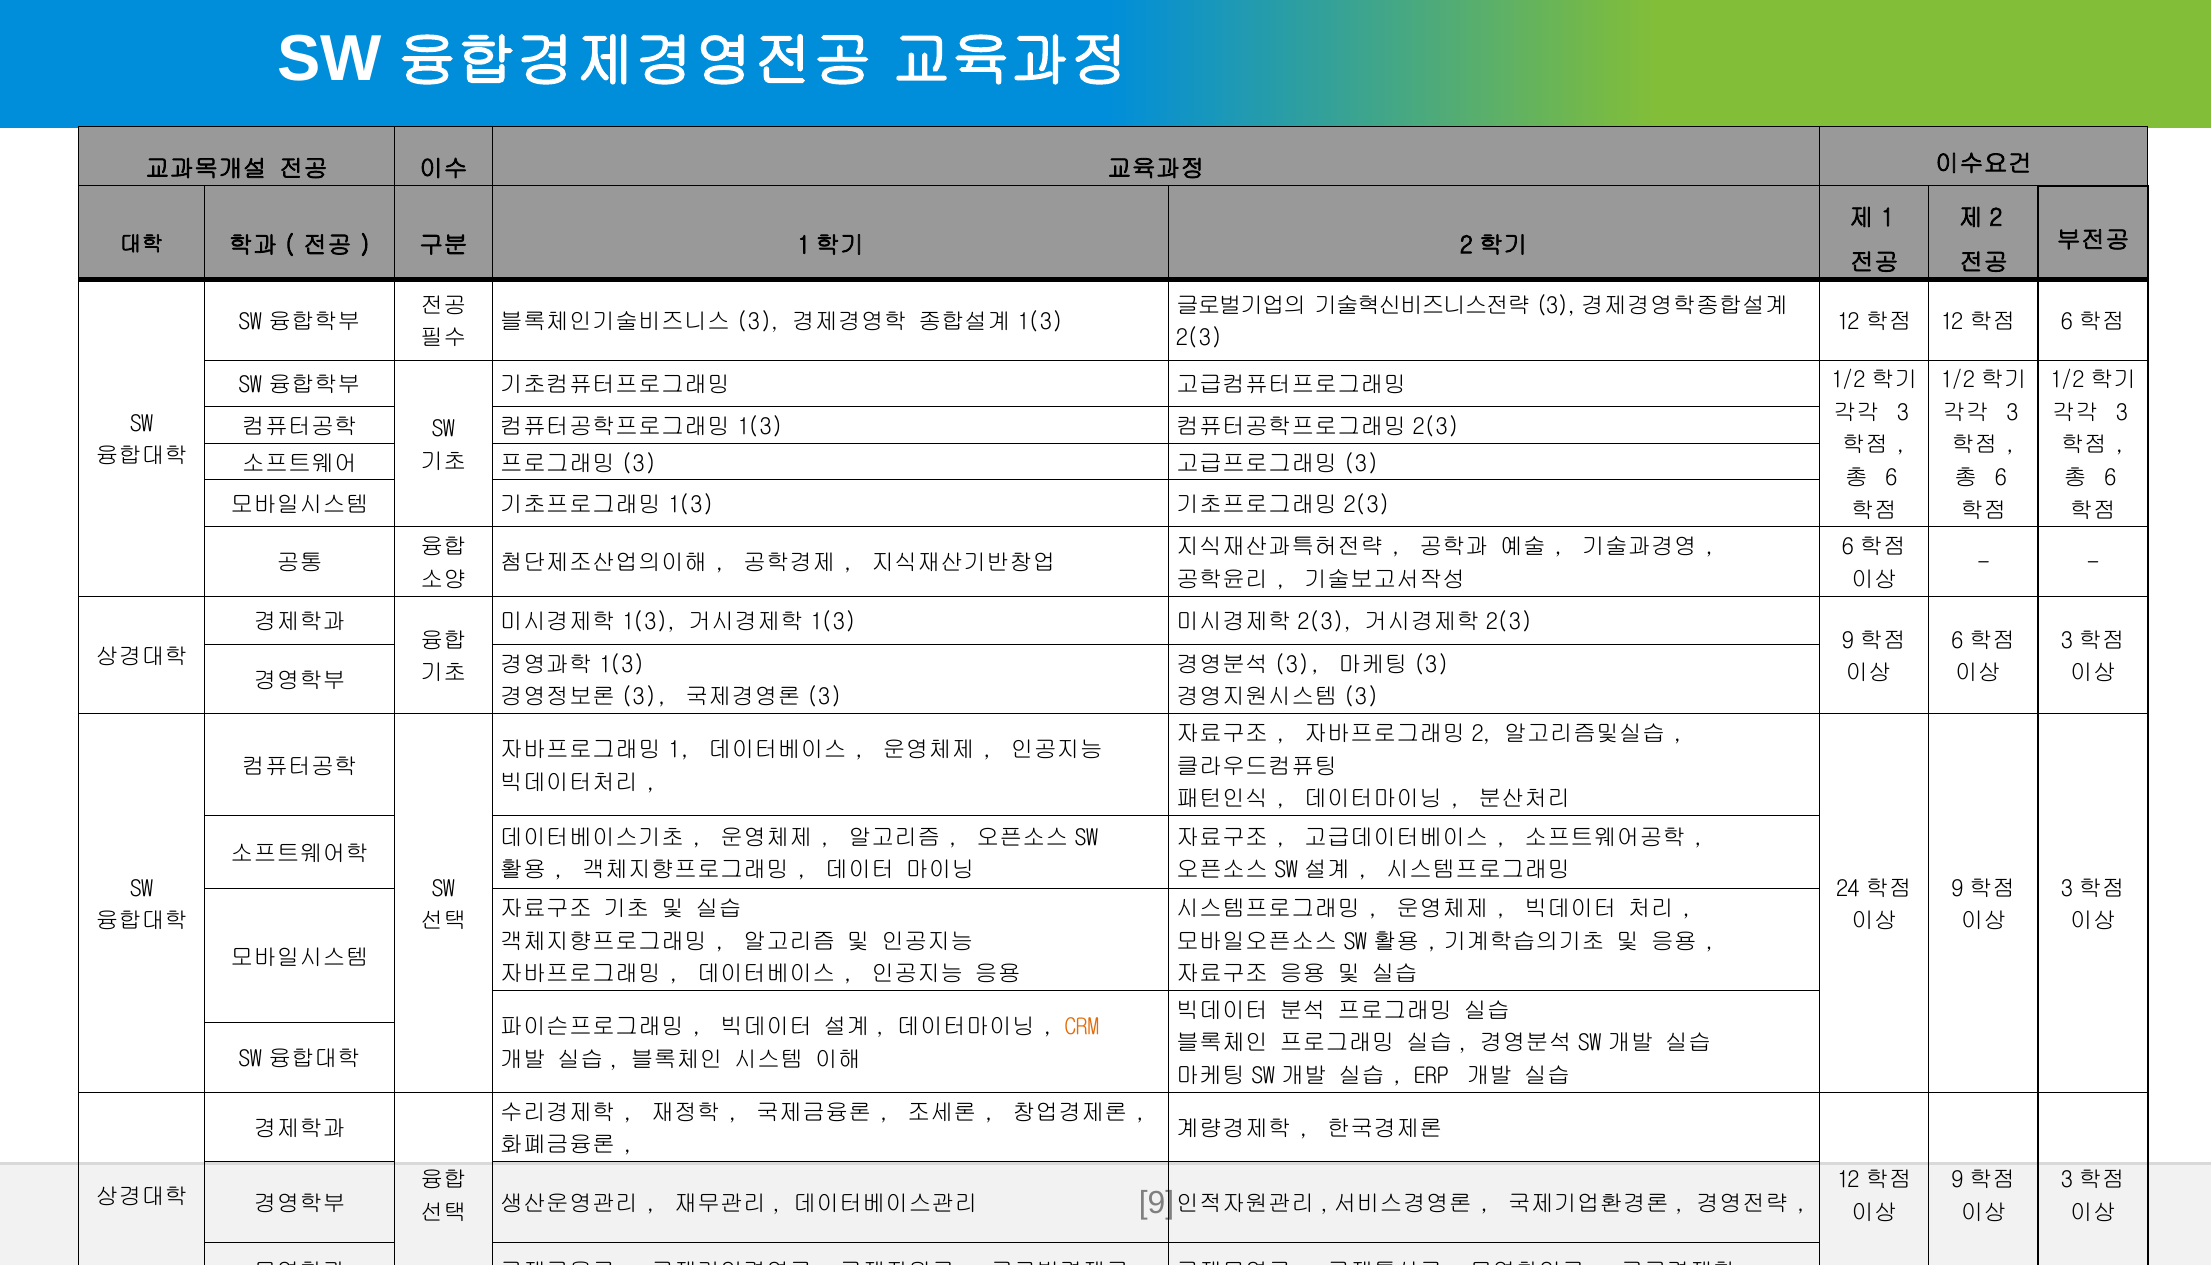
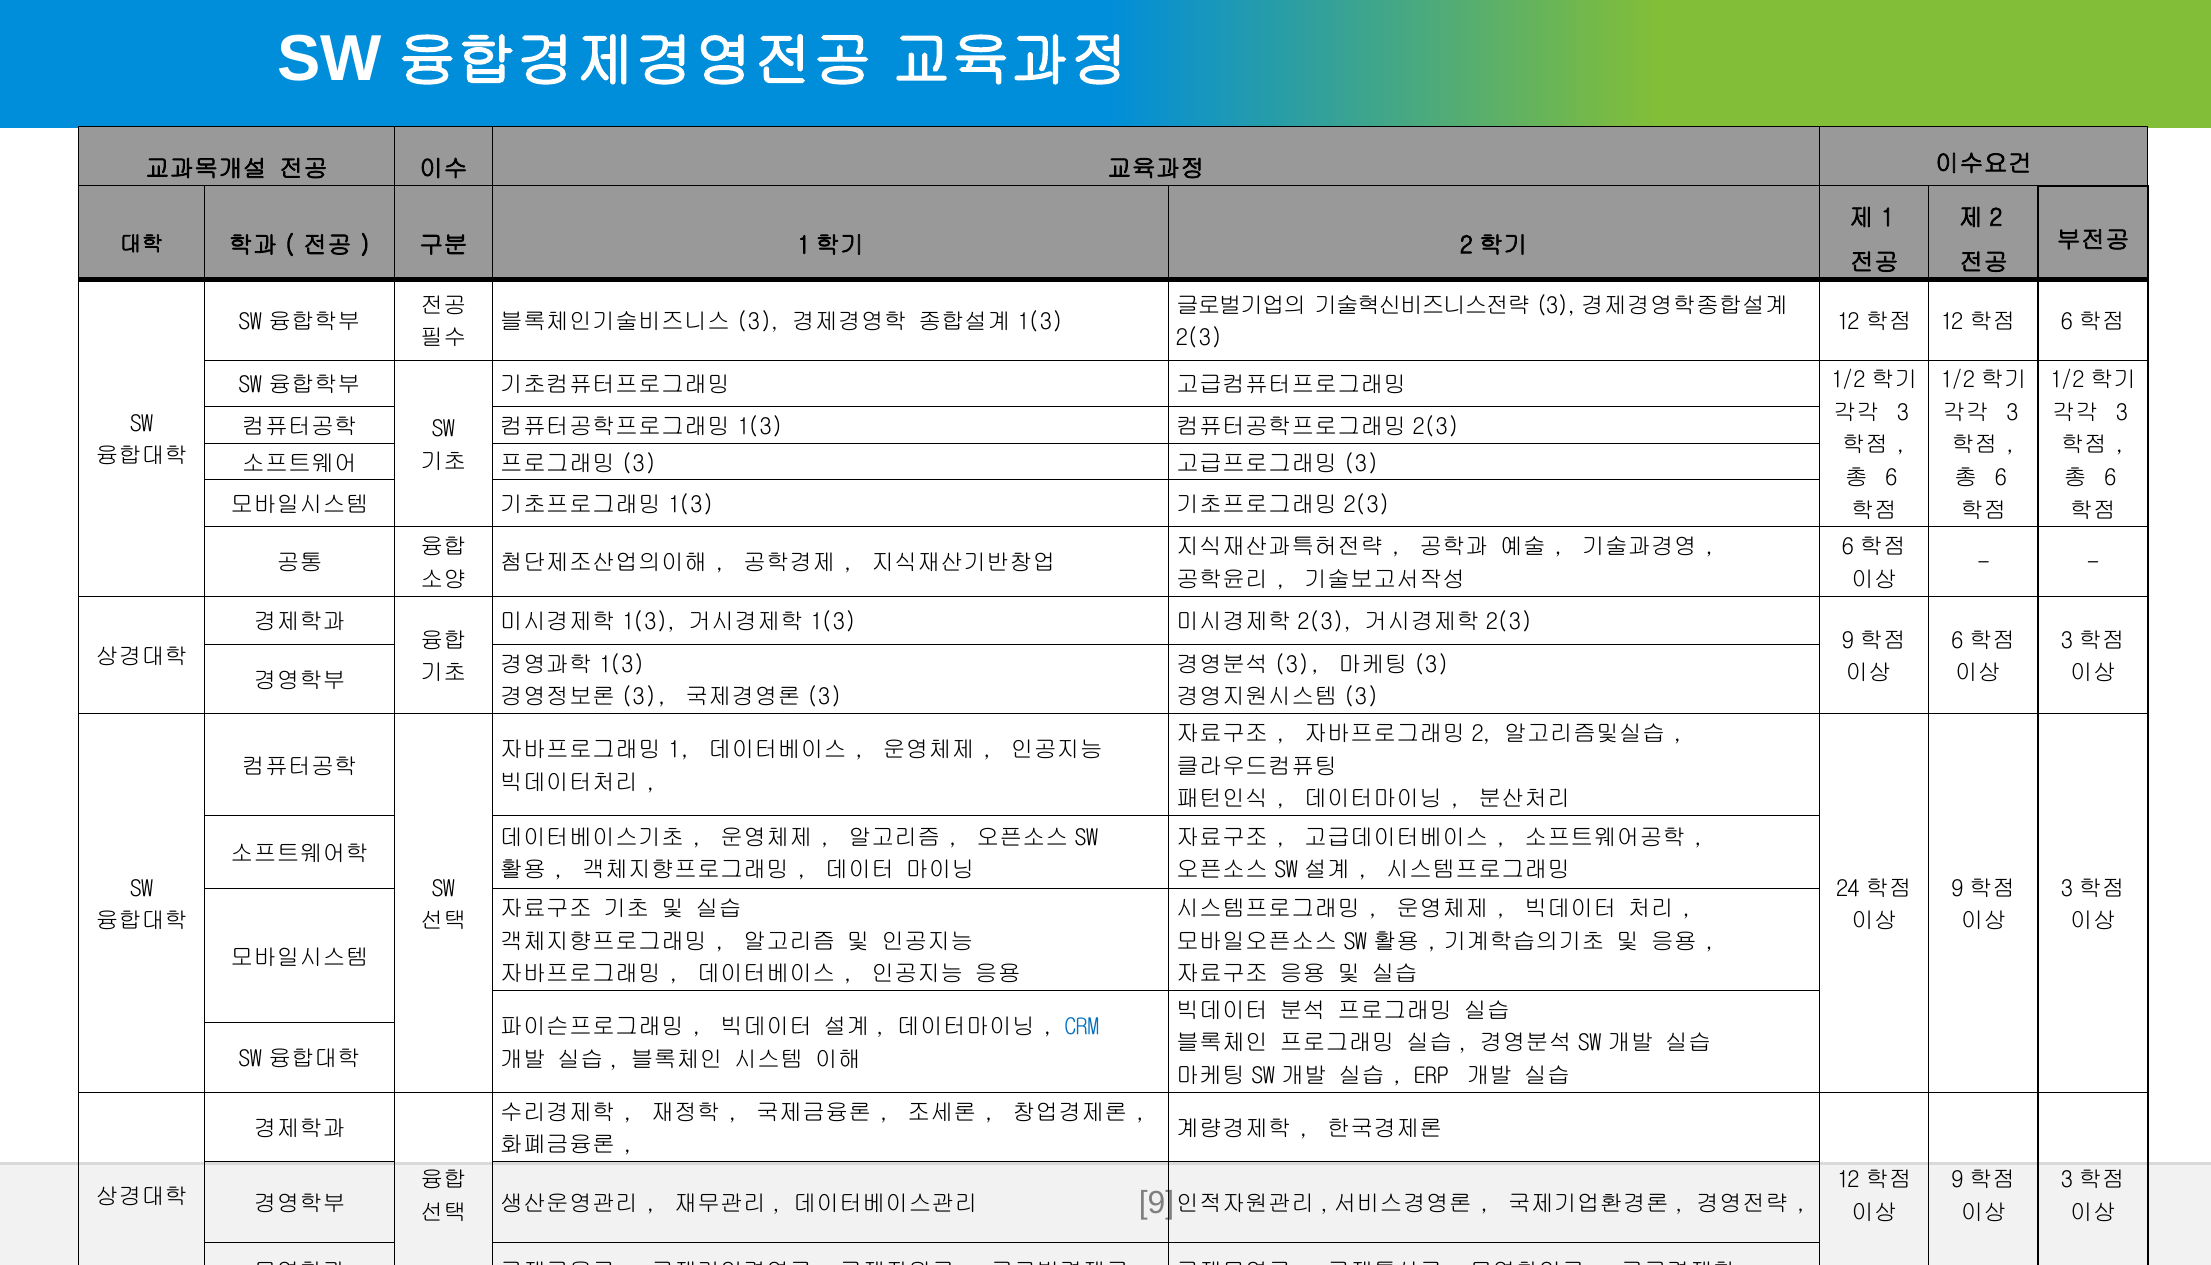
CRM colour: orange -> blue
